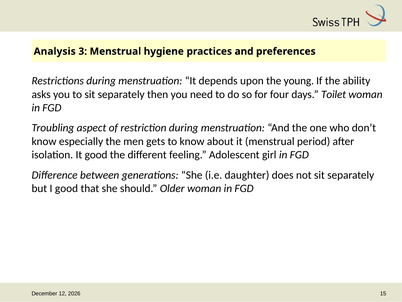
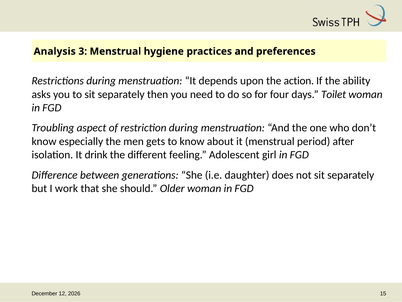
young: young -> action
It good: good -> drink
I good: good -> work
